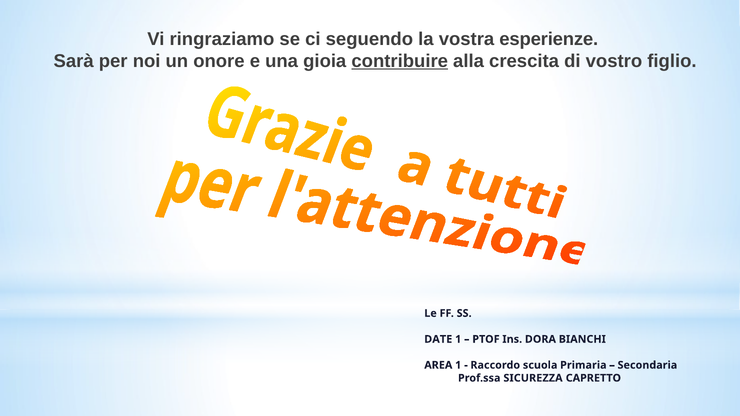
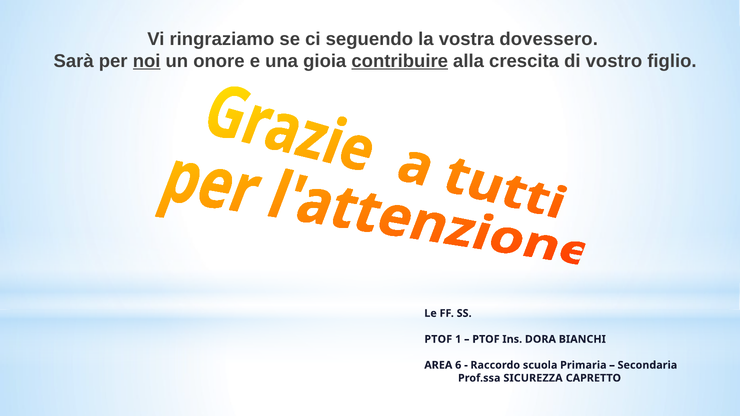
esperienze: esperienze -> dovessero
noi underline: none -> present
DATE at (438, 339): DATE -> PTOF
AREA 1: 1 -> 6
